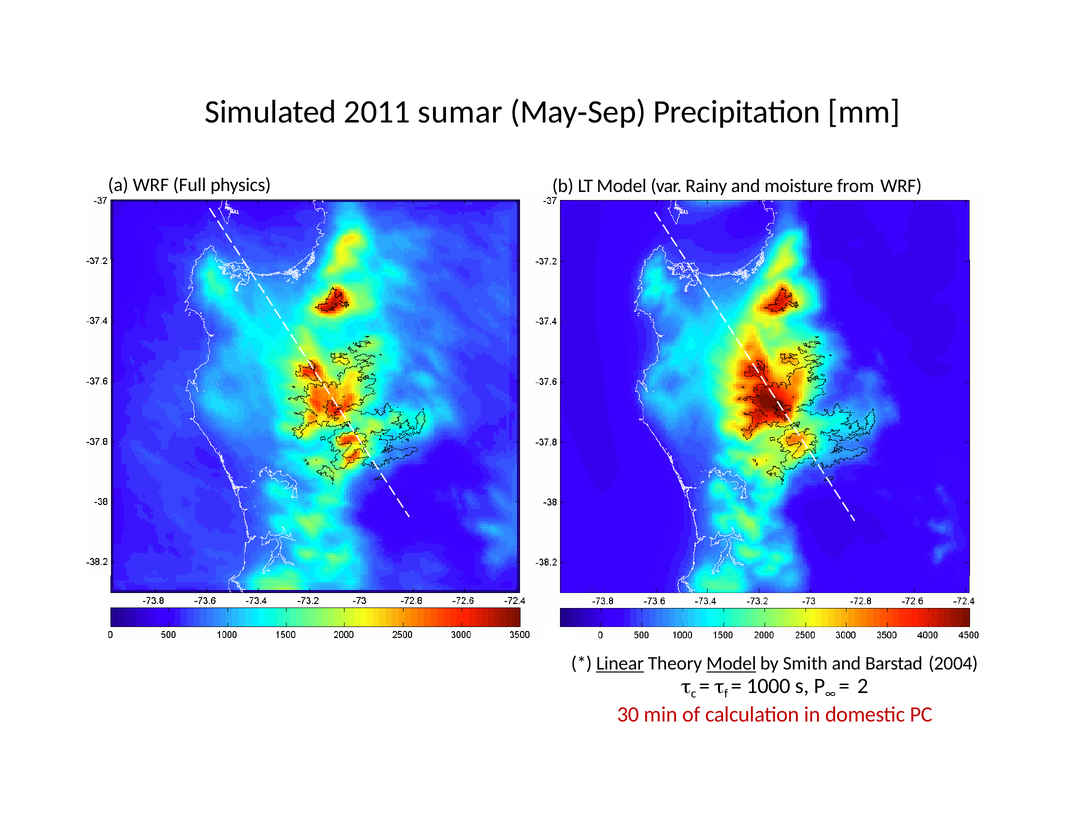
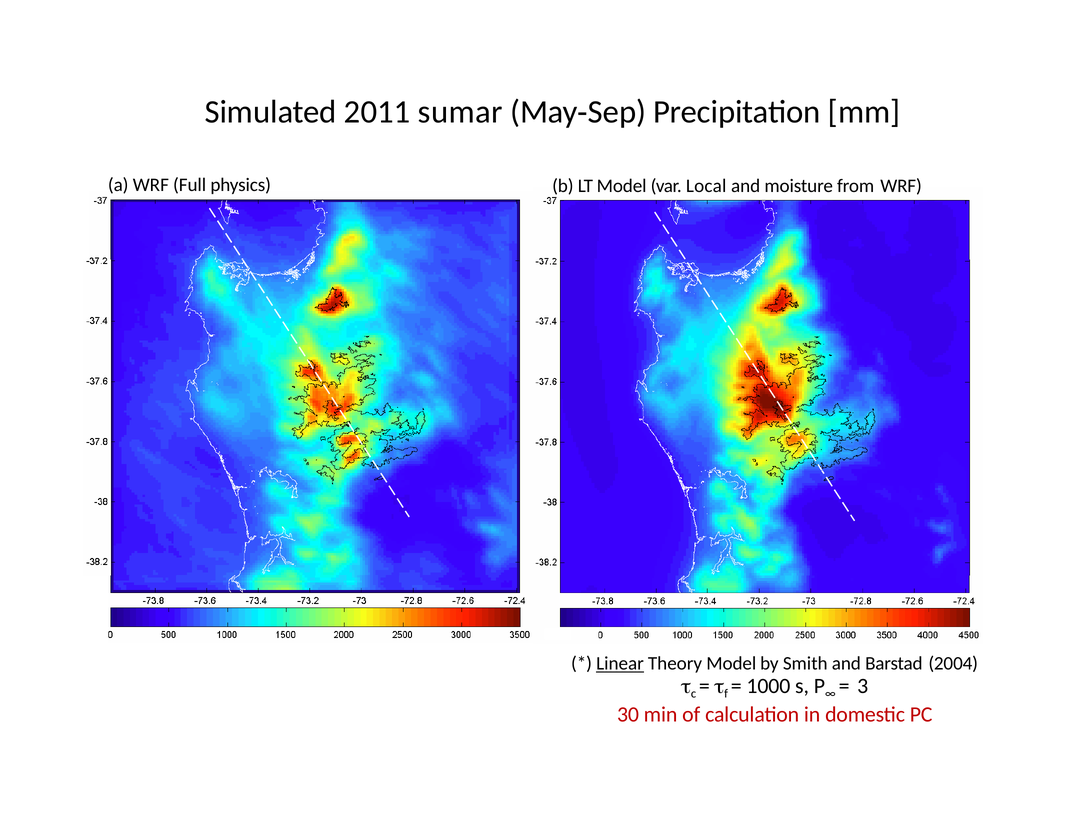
Rainy: Rainy -> Local
Model at (731, 664) underline: present -> none
2: 2 -> 3
